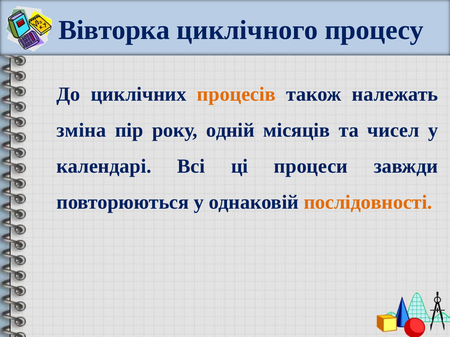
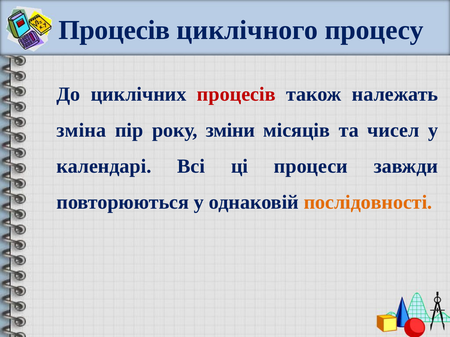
Вівторка at (114, 30): Вівторка -> Процесів
процесів at (236, 94) colour: orange -> red
одній: одній -> зміни
